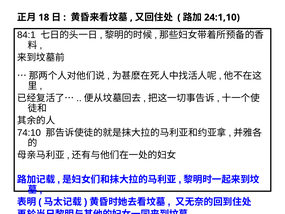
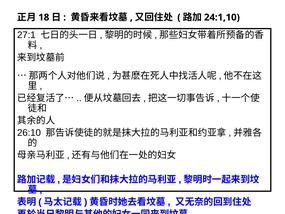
84:1: 84:1 -> 27:1
74:10: 74:10 -> 26:10
